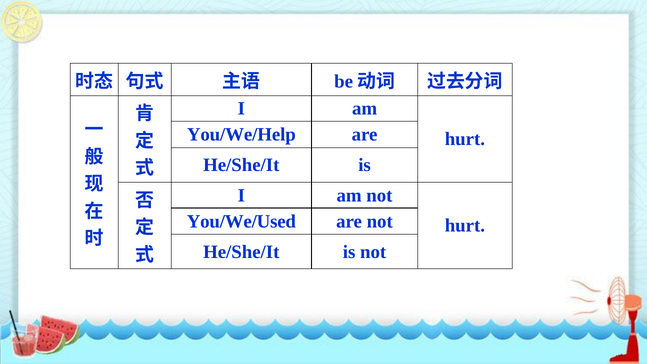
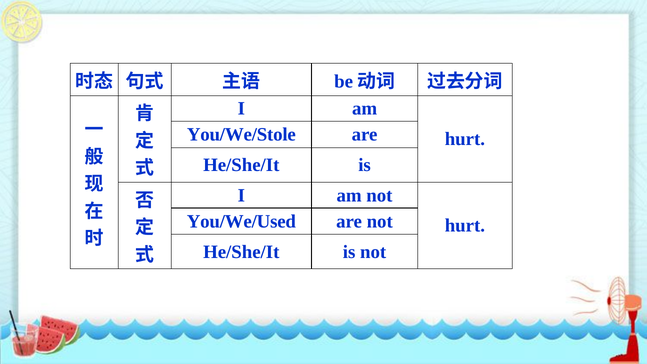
You/We/Help: You/We/Help -> You/We/Stole
